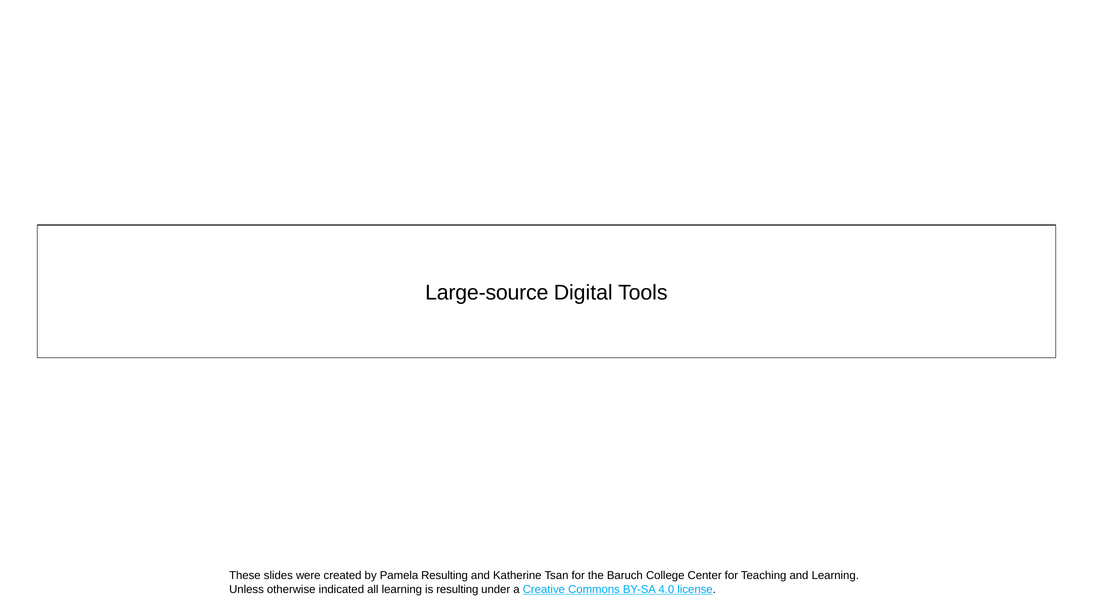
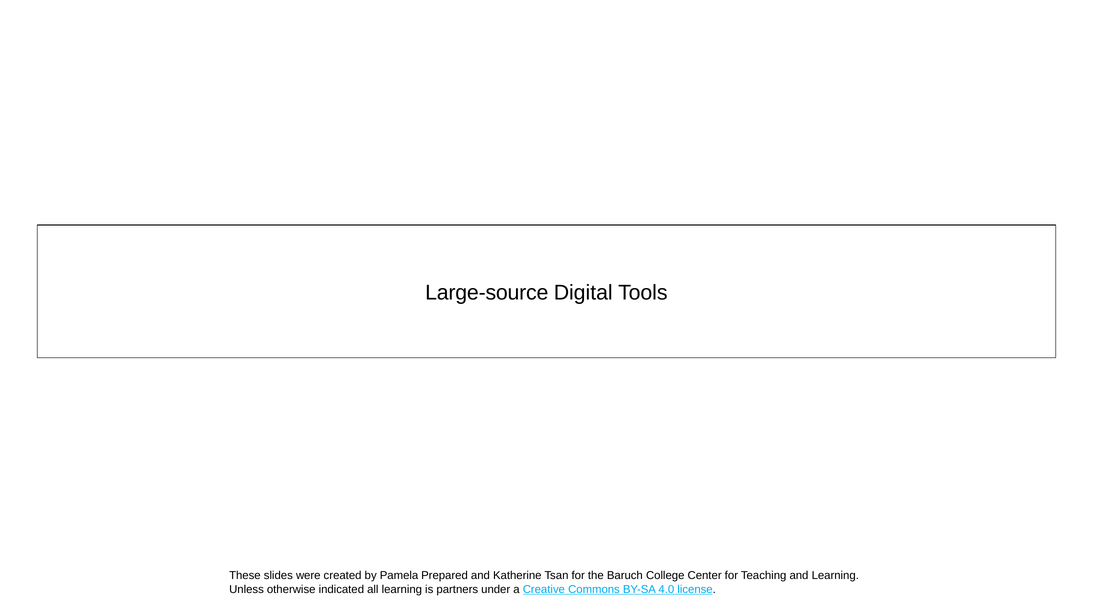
Pamela Resulting: Resulting -> Prepared
is resulting: resulting -> partners
